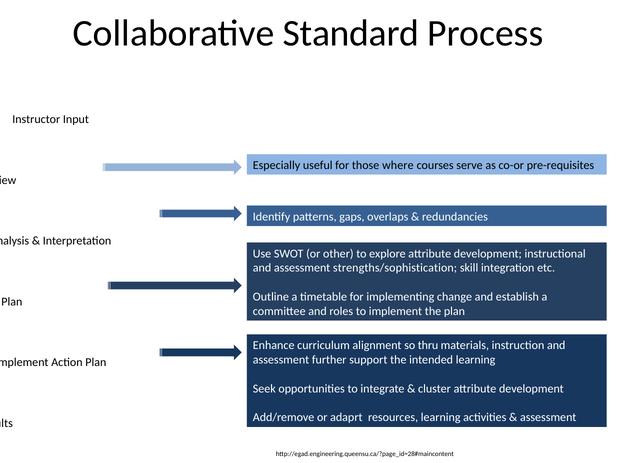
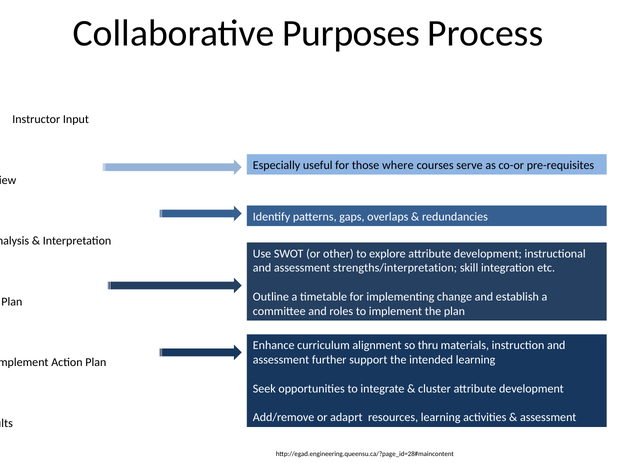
Standard: Standard -> Purposes
strengths/sophistication: strengths/sophistication -> strengths/interpretation
